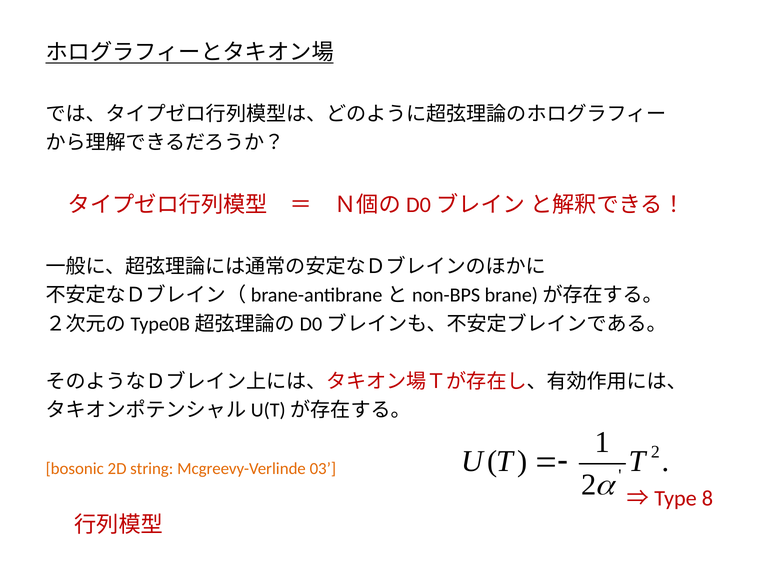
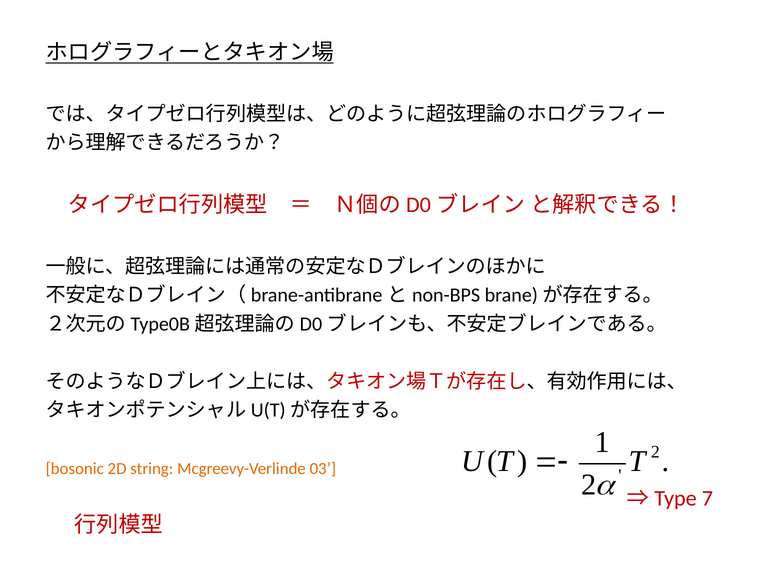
8: 8 -> 7
